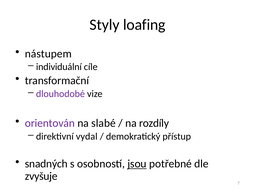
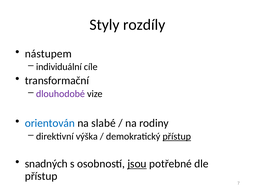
loafing: loafing -> rozdíly
orientován colour: purple -> blue
rozdíly: rozdíly -> rodiny
vydal: vydal -> výška
přístup at (177, 136) underline: none -> present
zvyšuje at (41, 175): zvyšuje -> přístup
